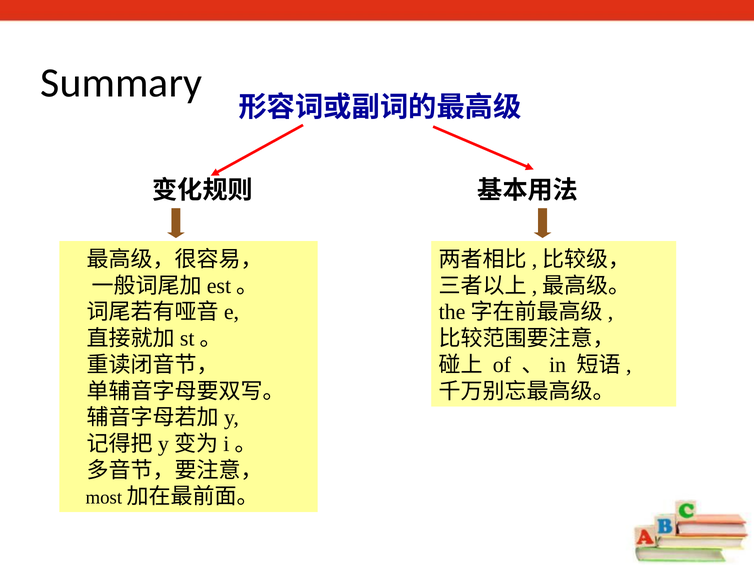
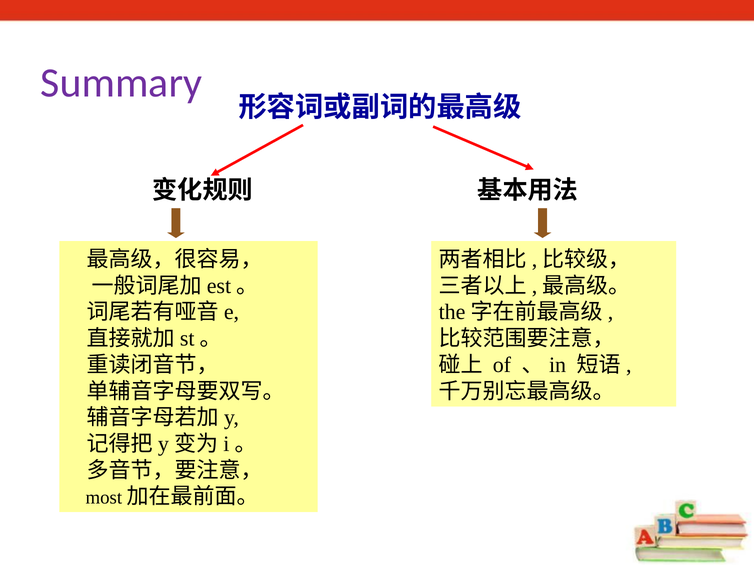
Summary colour: black -> purple
